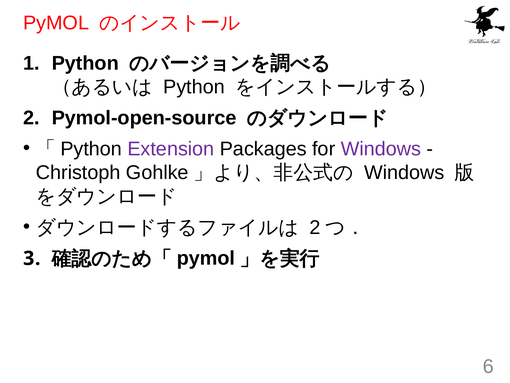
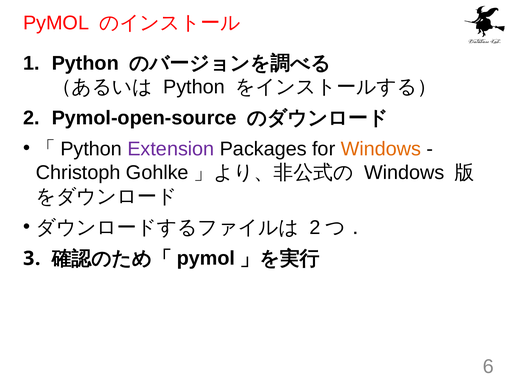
Windows at (381, 149) colour: purple -> orange
